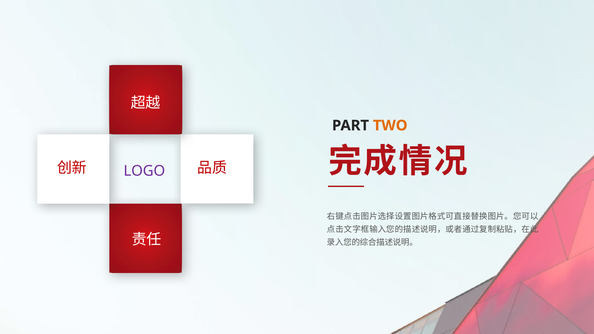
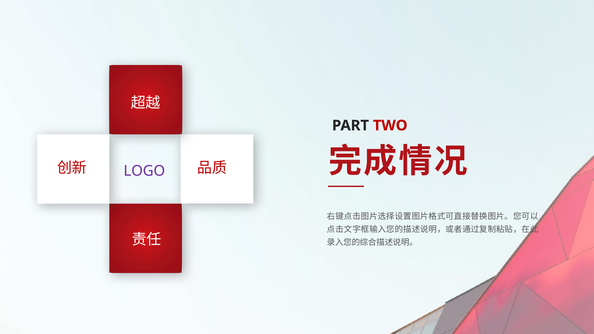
TWO colour: orange -> red
